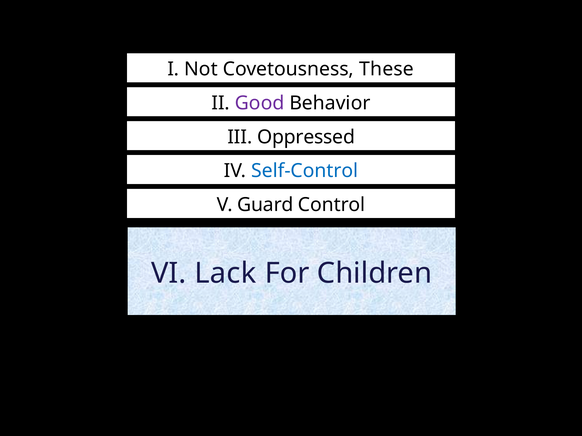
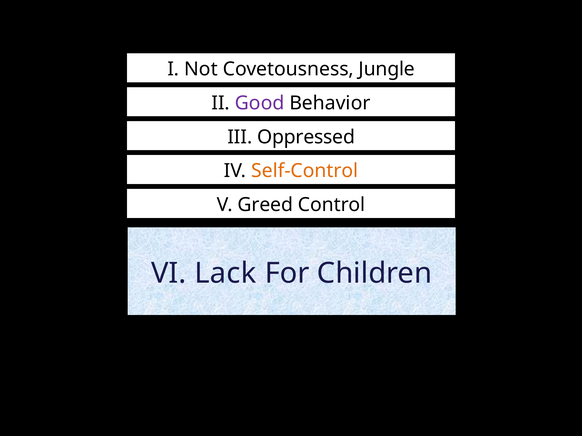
These: These -> Jungle
Self-Control colour: blue -> orange
Guard: Guard -> Greed
